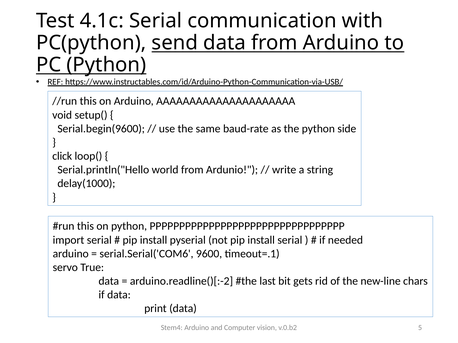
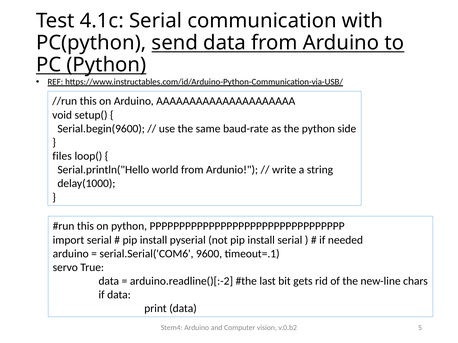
click: click -> files
